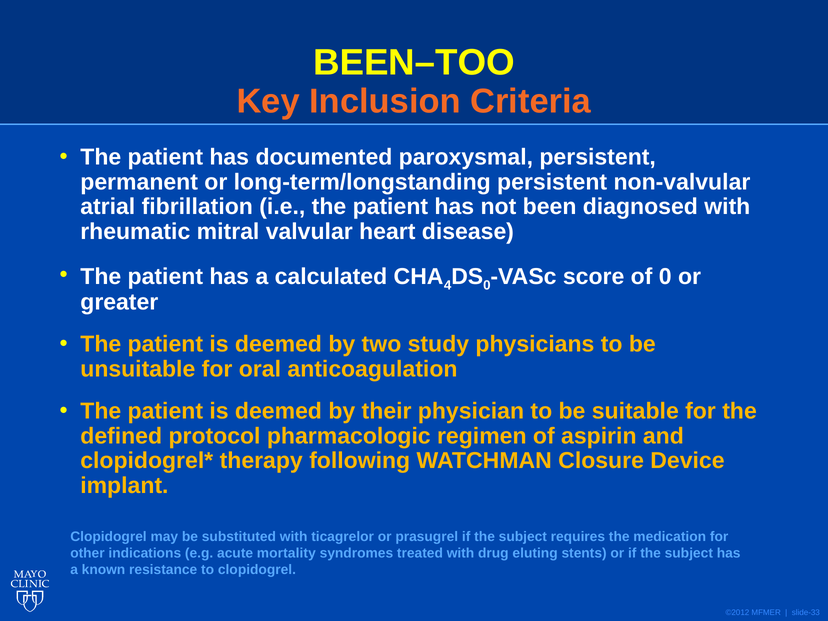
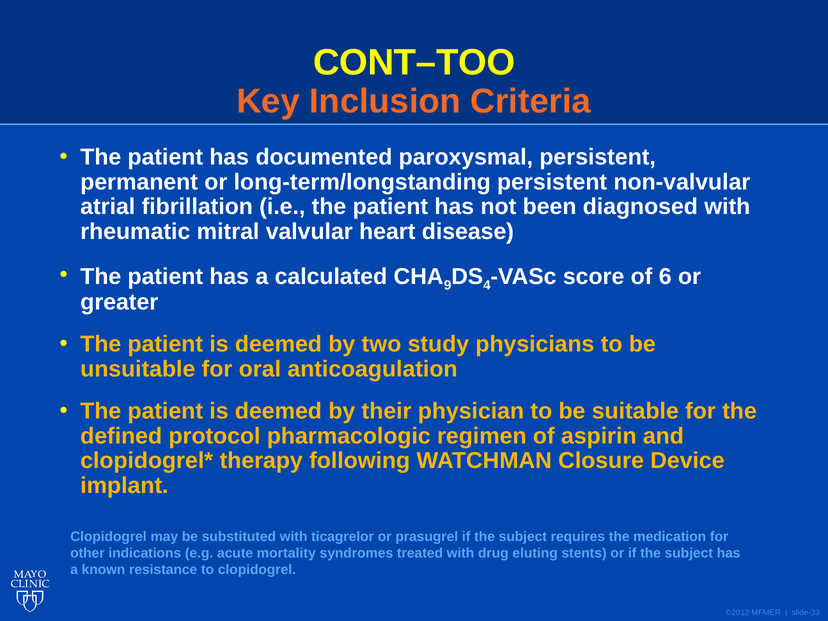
BEEN–TOO: BEEN–TOO -> CONT–TOO
4: 4 -> 9
0 at (487, 285): 0 -> 4
of 0: 0 -> 6
